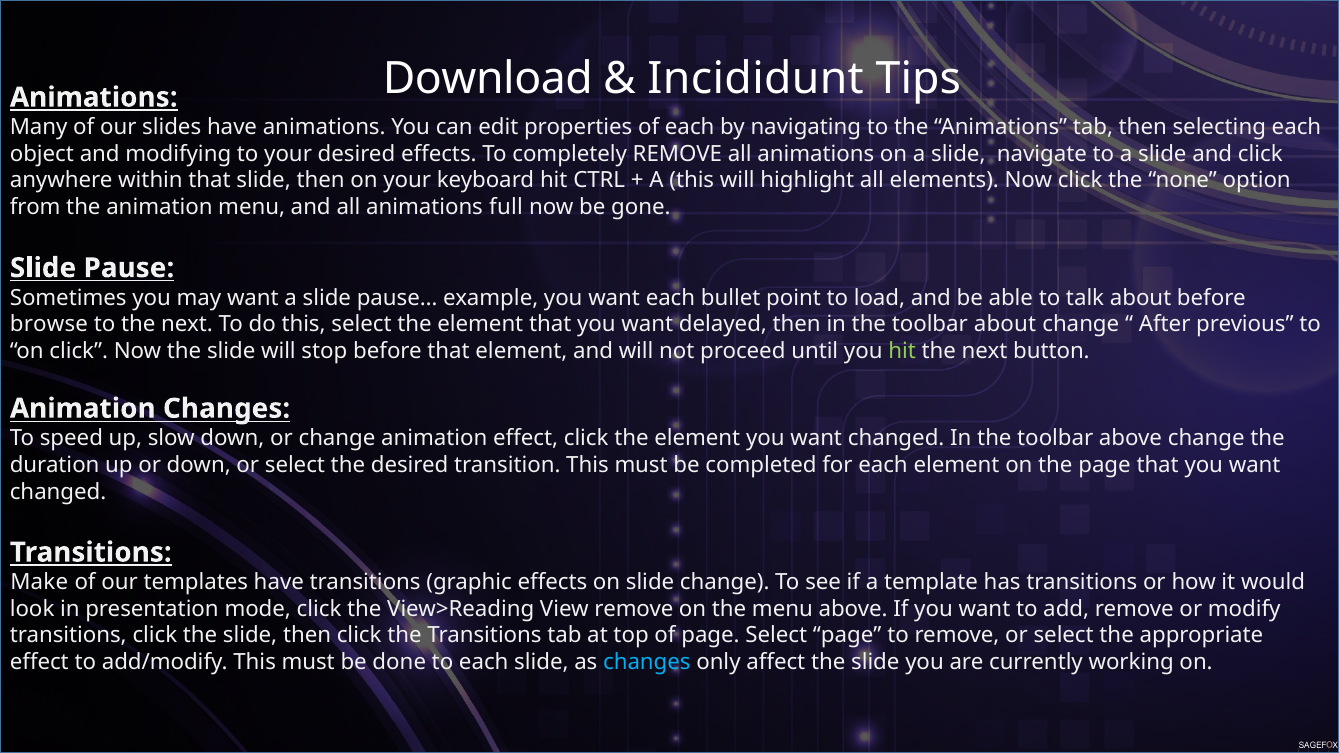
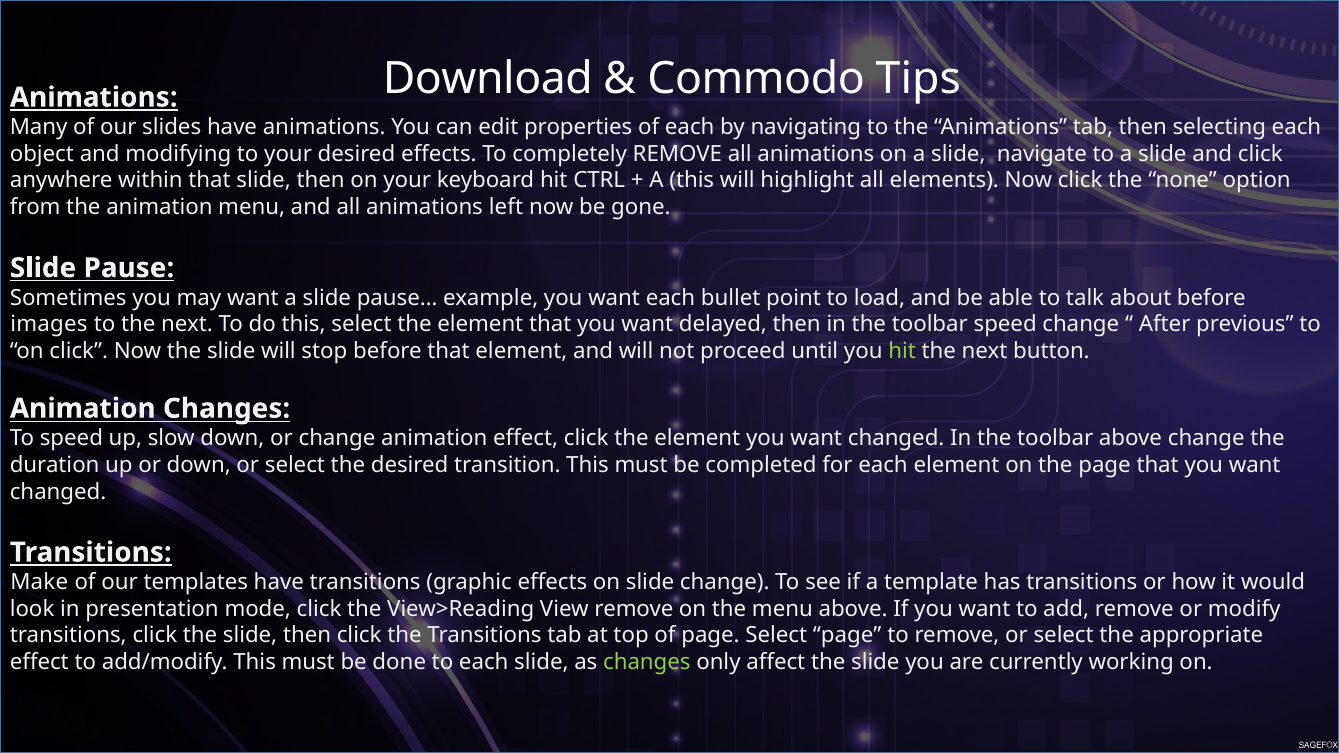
Incididunt: Incididunt -> Commodo
full: full -> left
browse: browse -> images
toolbar about: about -> speed
changes at (647, 663) colour: light blue -> light green
